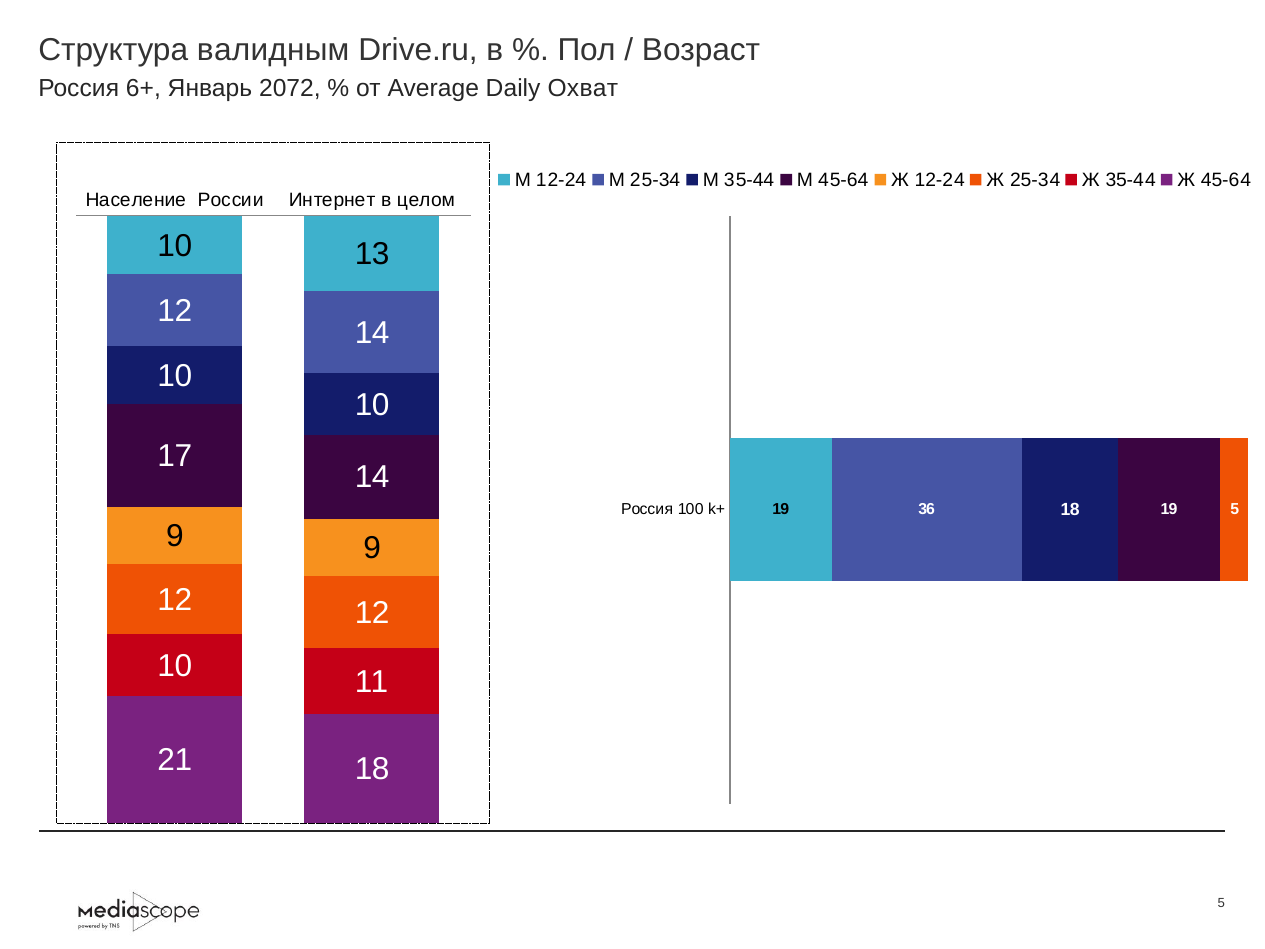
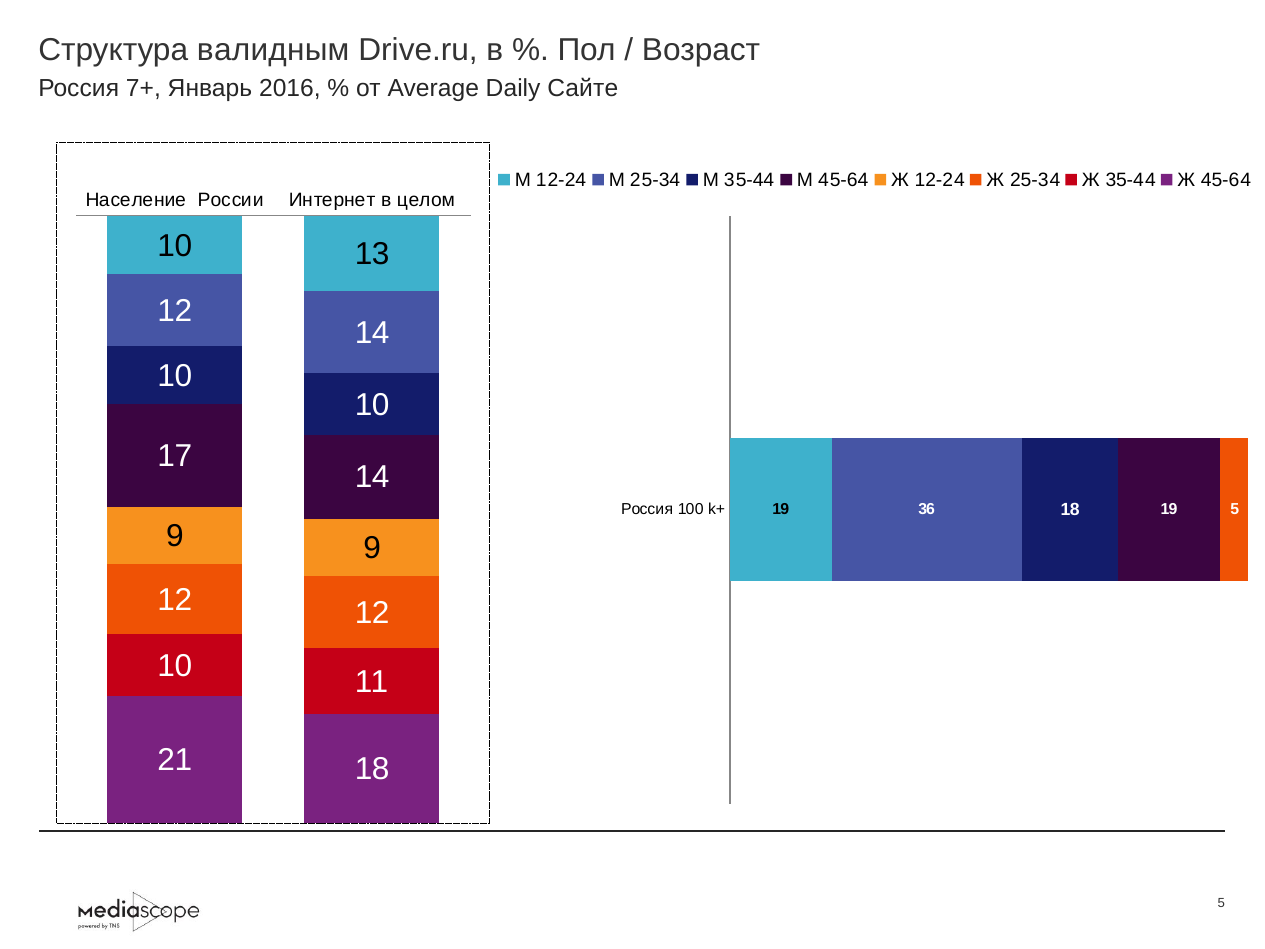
6+: 6+ -> 7+
2072: 2072 -> 2016
Охват: Охват -> Сайте
